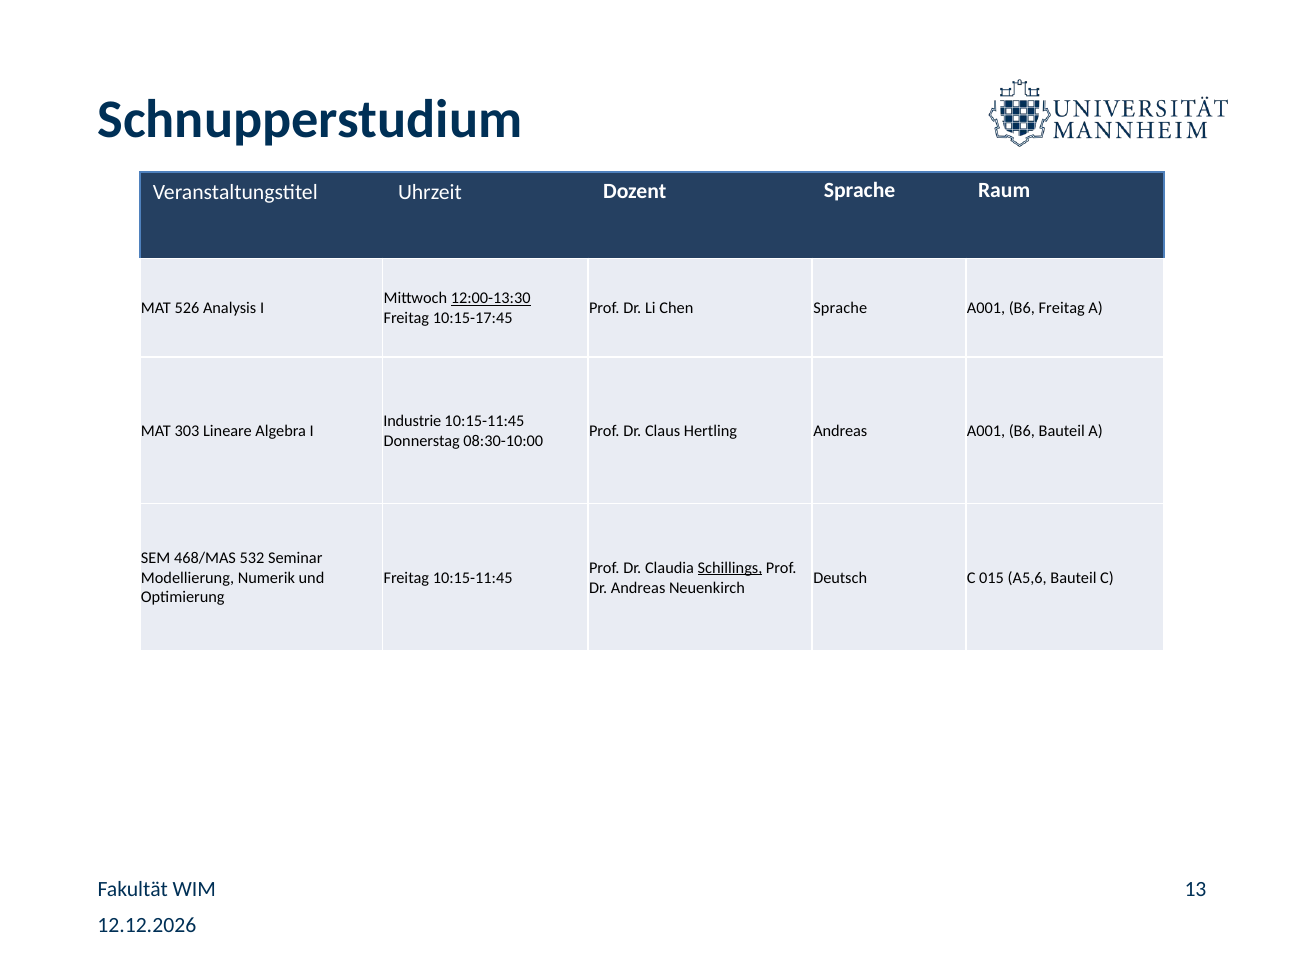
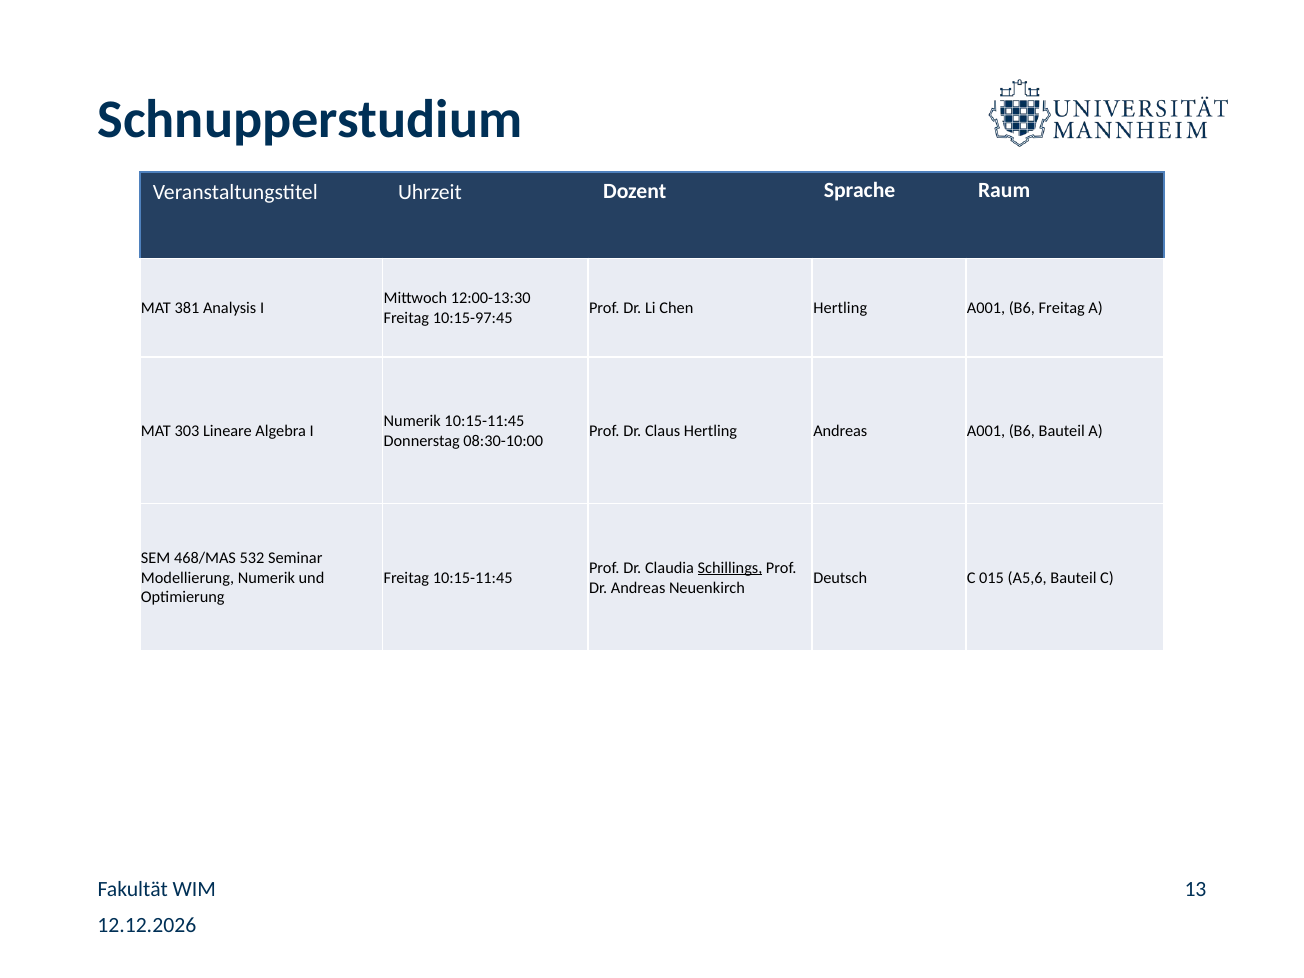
12:00-13:30 underline: present -> none
526: 526 -> 381
Chen Sprache: Sprache -> Hertling
10:15-17:45: 10:15-17:45 -> 10:15-97:45
Industrie at (412, 421): Industrie -> Numerik
